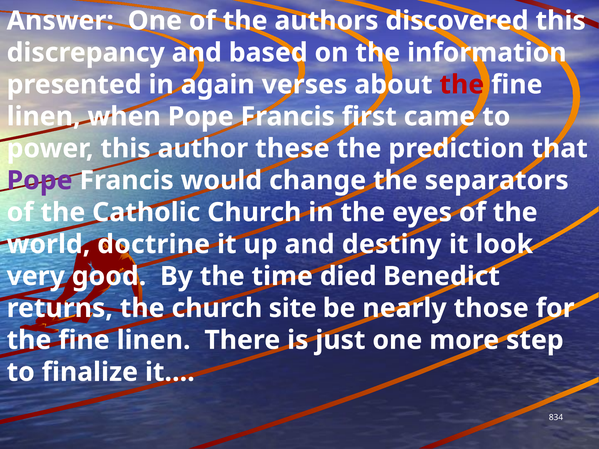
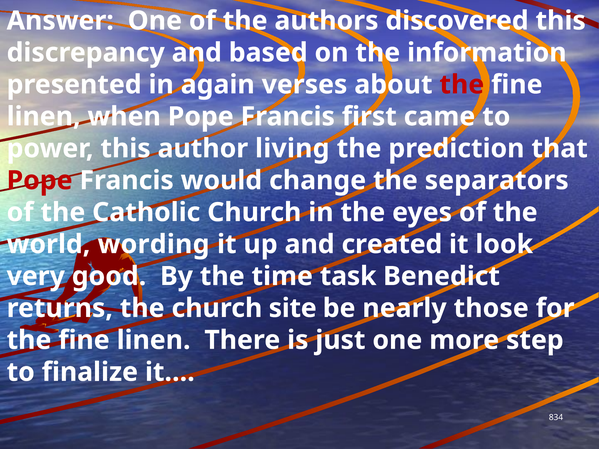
these: these -> living
Pope at (40, 181) colour: purple -> red
doctrine: doctrine -> wording
destiny: destiny -> created
died: died -> task
